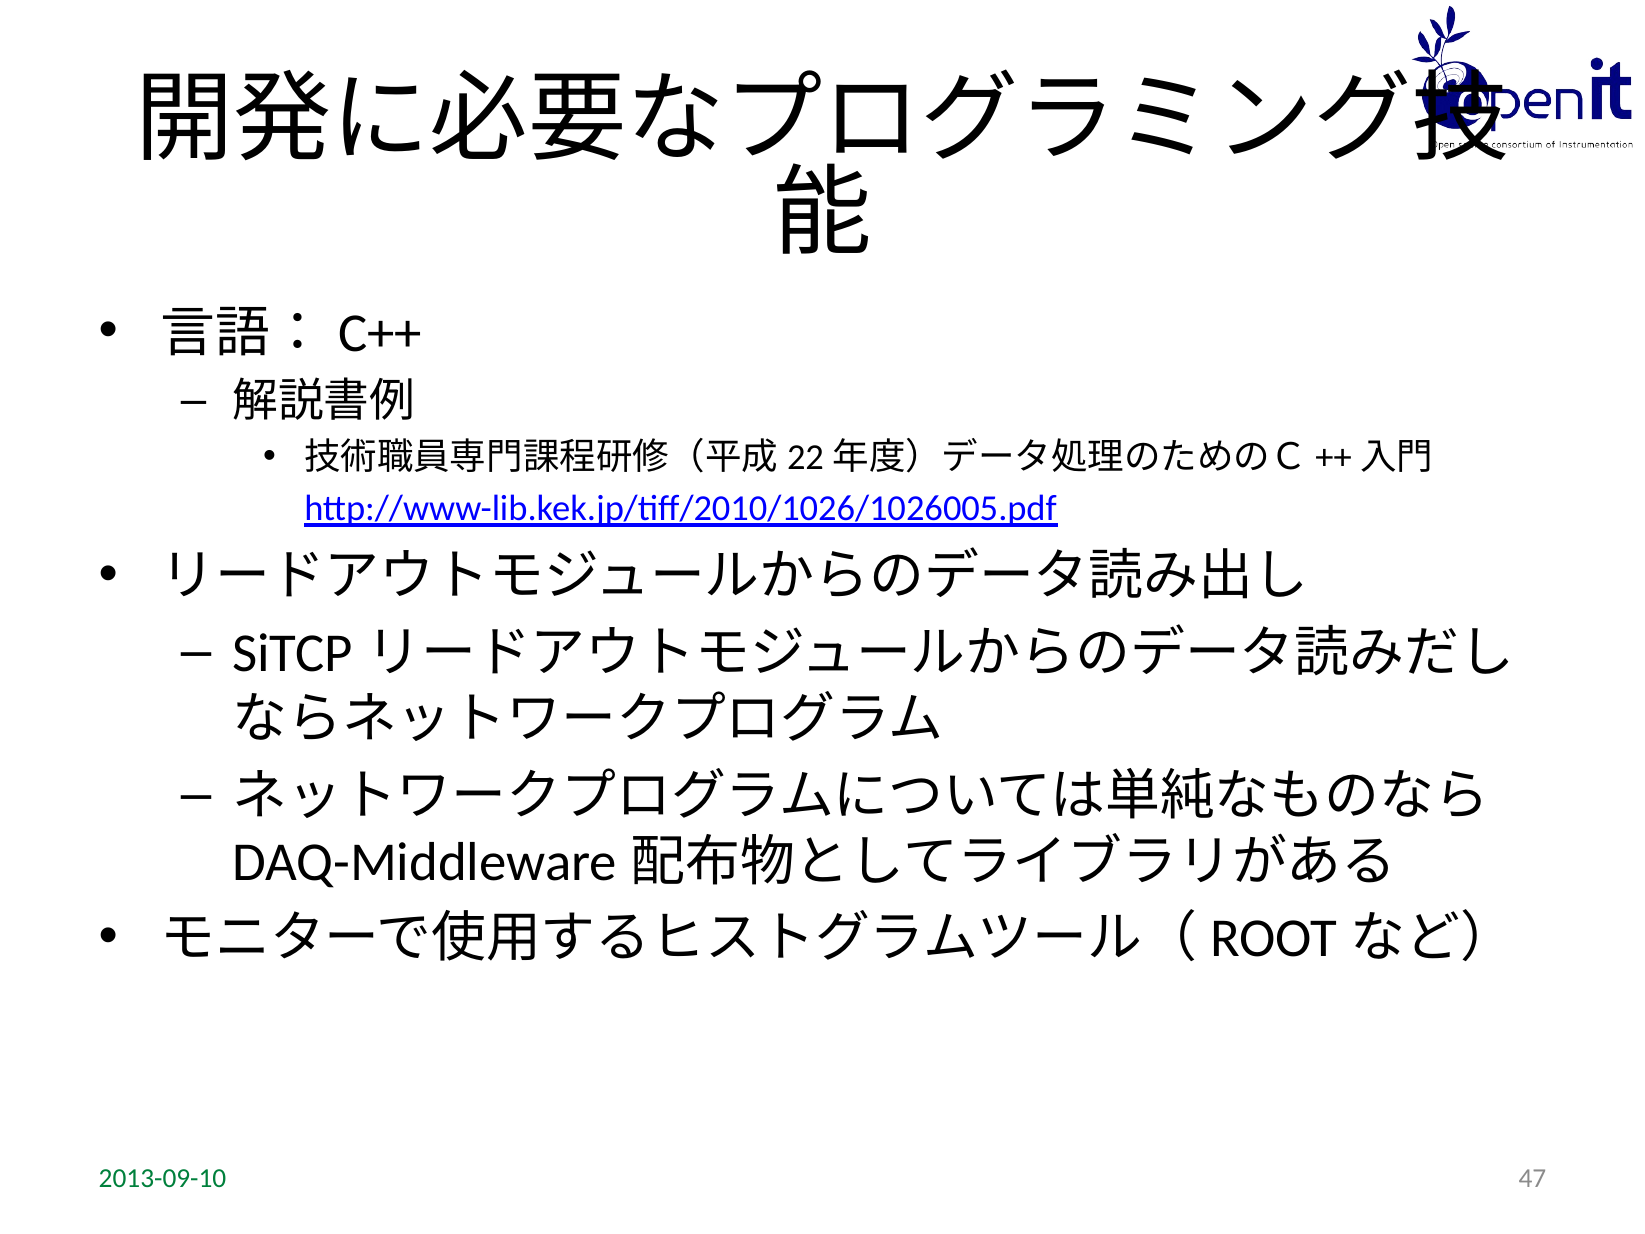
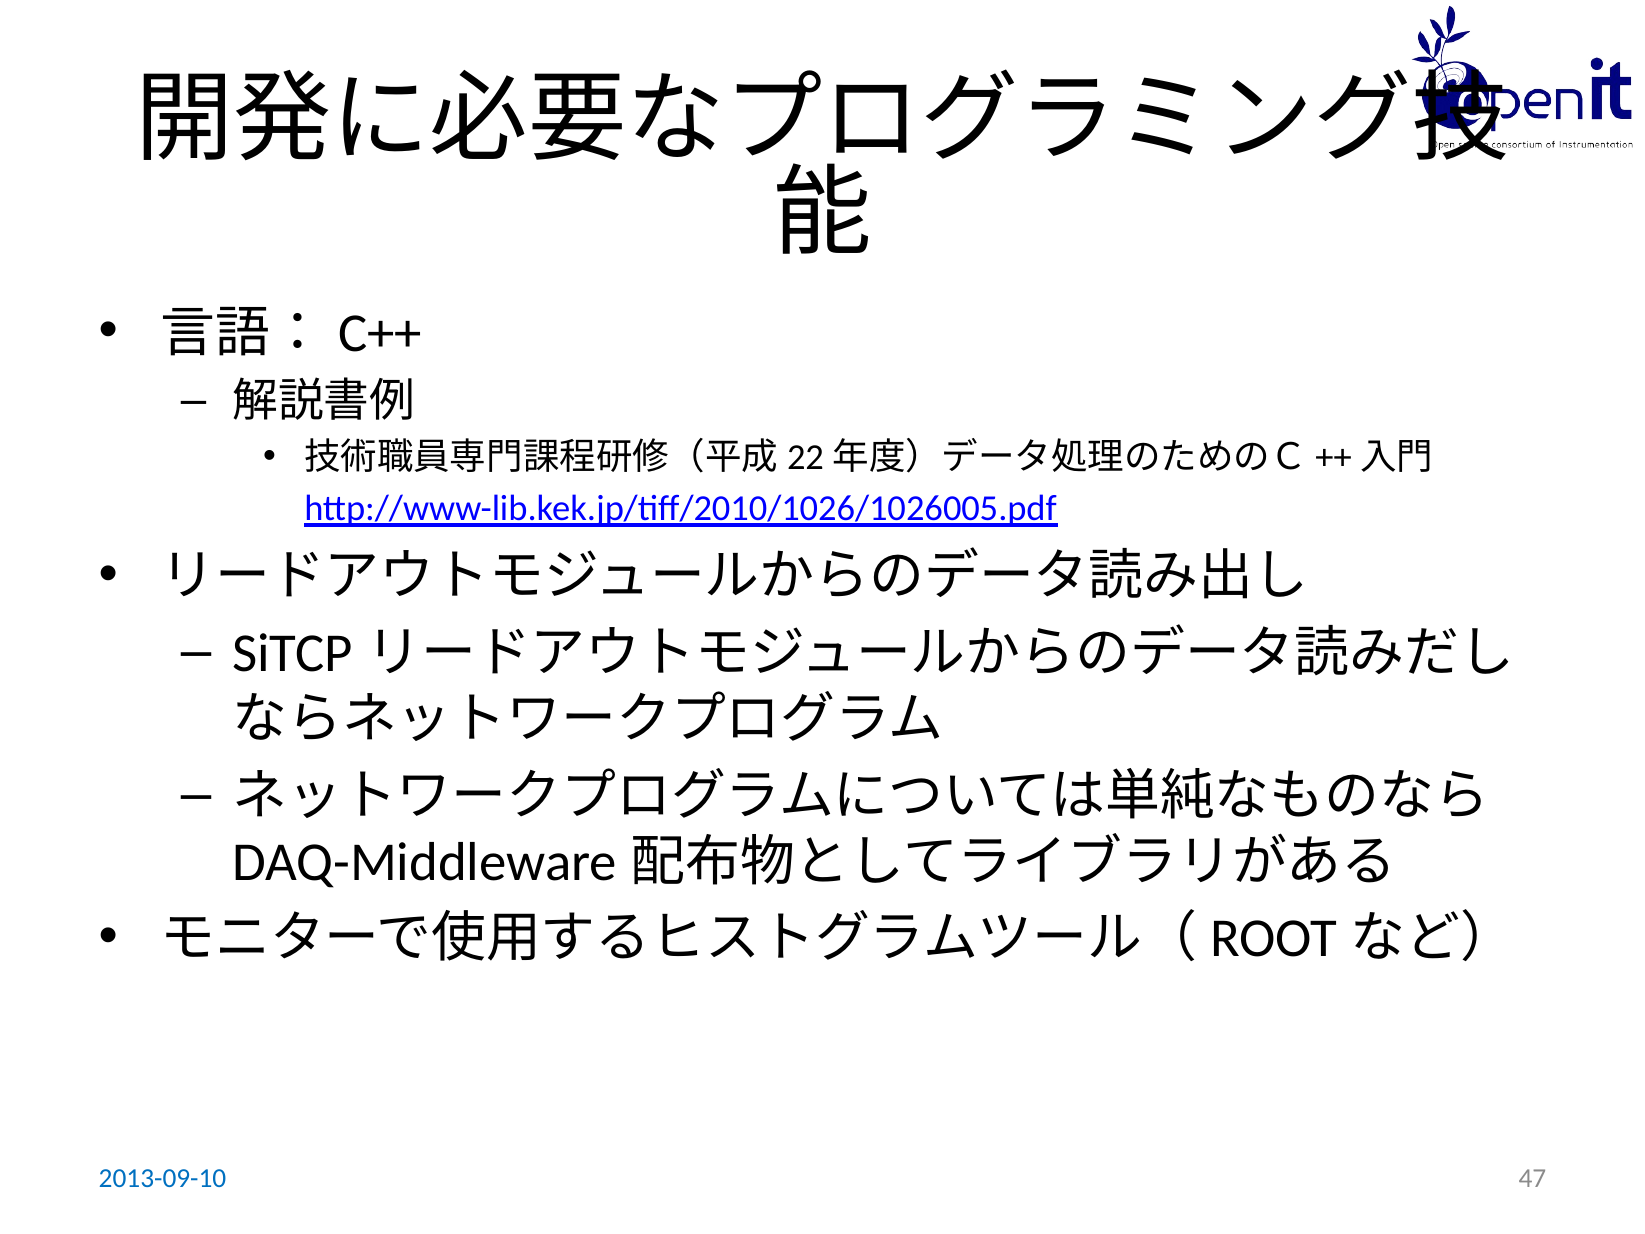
2013-09-10 colour: green -> blue
